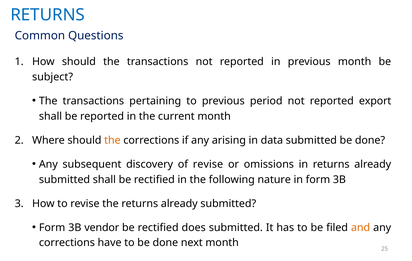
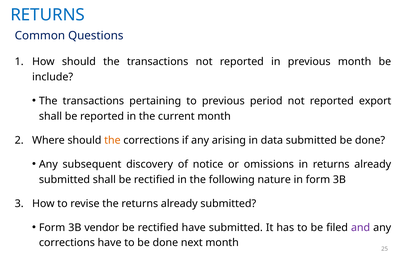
subject: subject -> include
of revise: revise -> notice
rectified does: does -> have
and colour: orange -> purple
